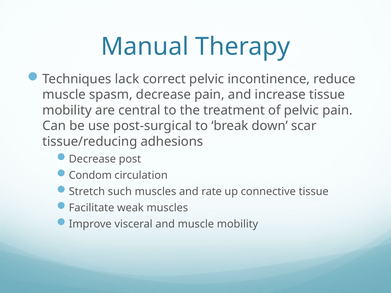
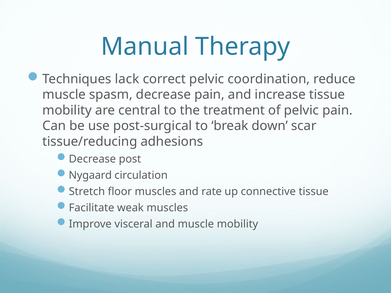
incontinence: incontinence -> coordination
Condom: Condom -> Nygaard
such: such -> floor
